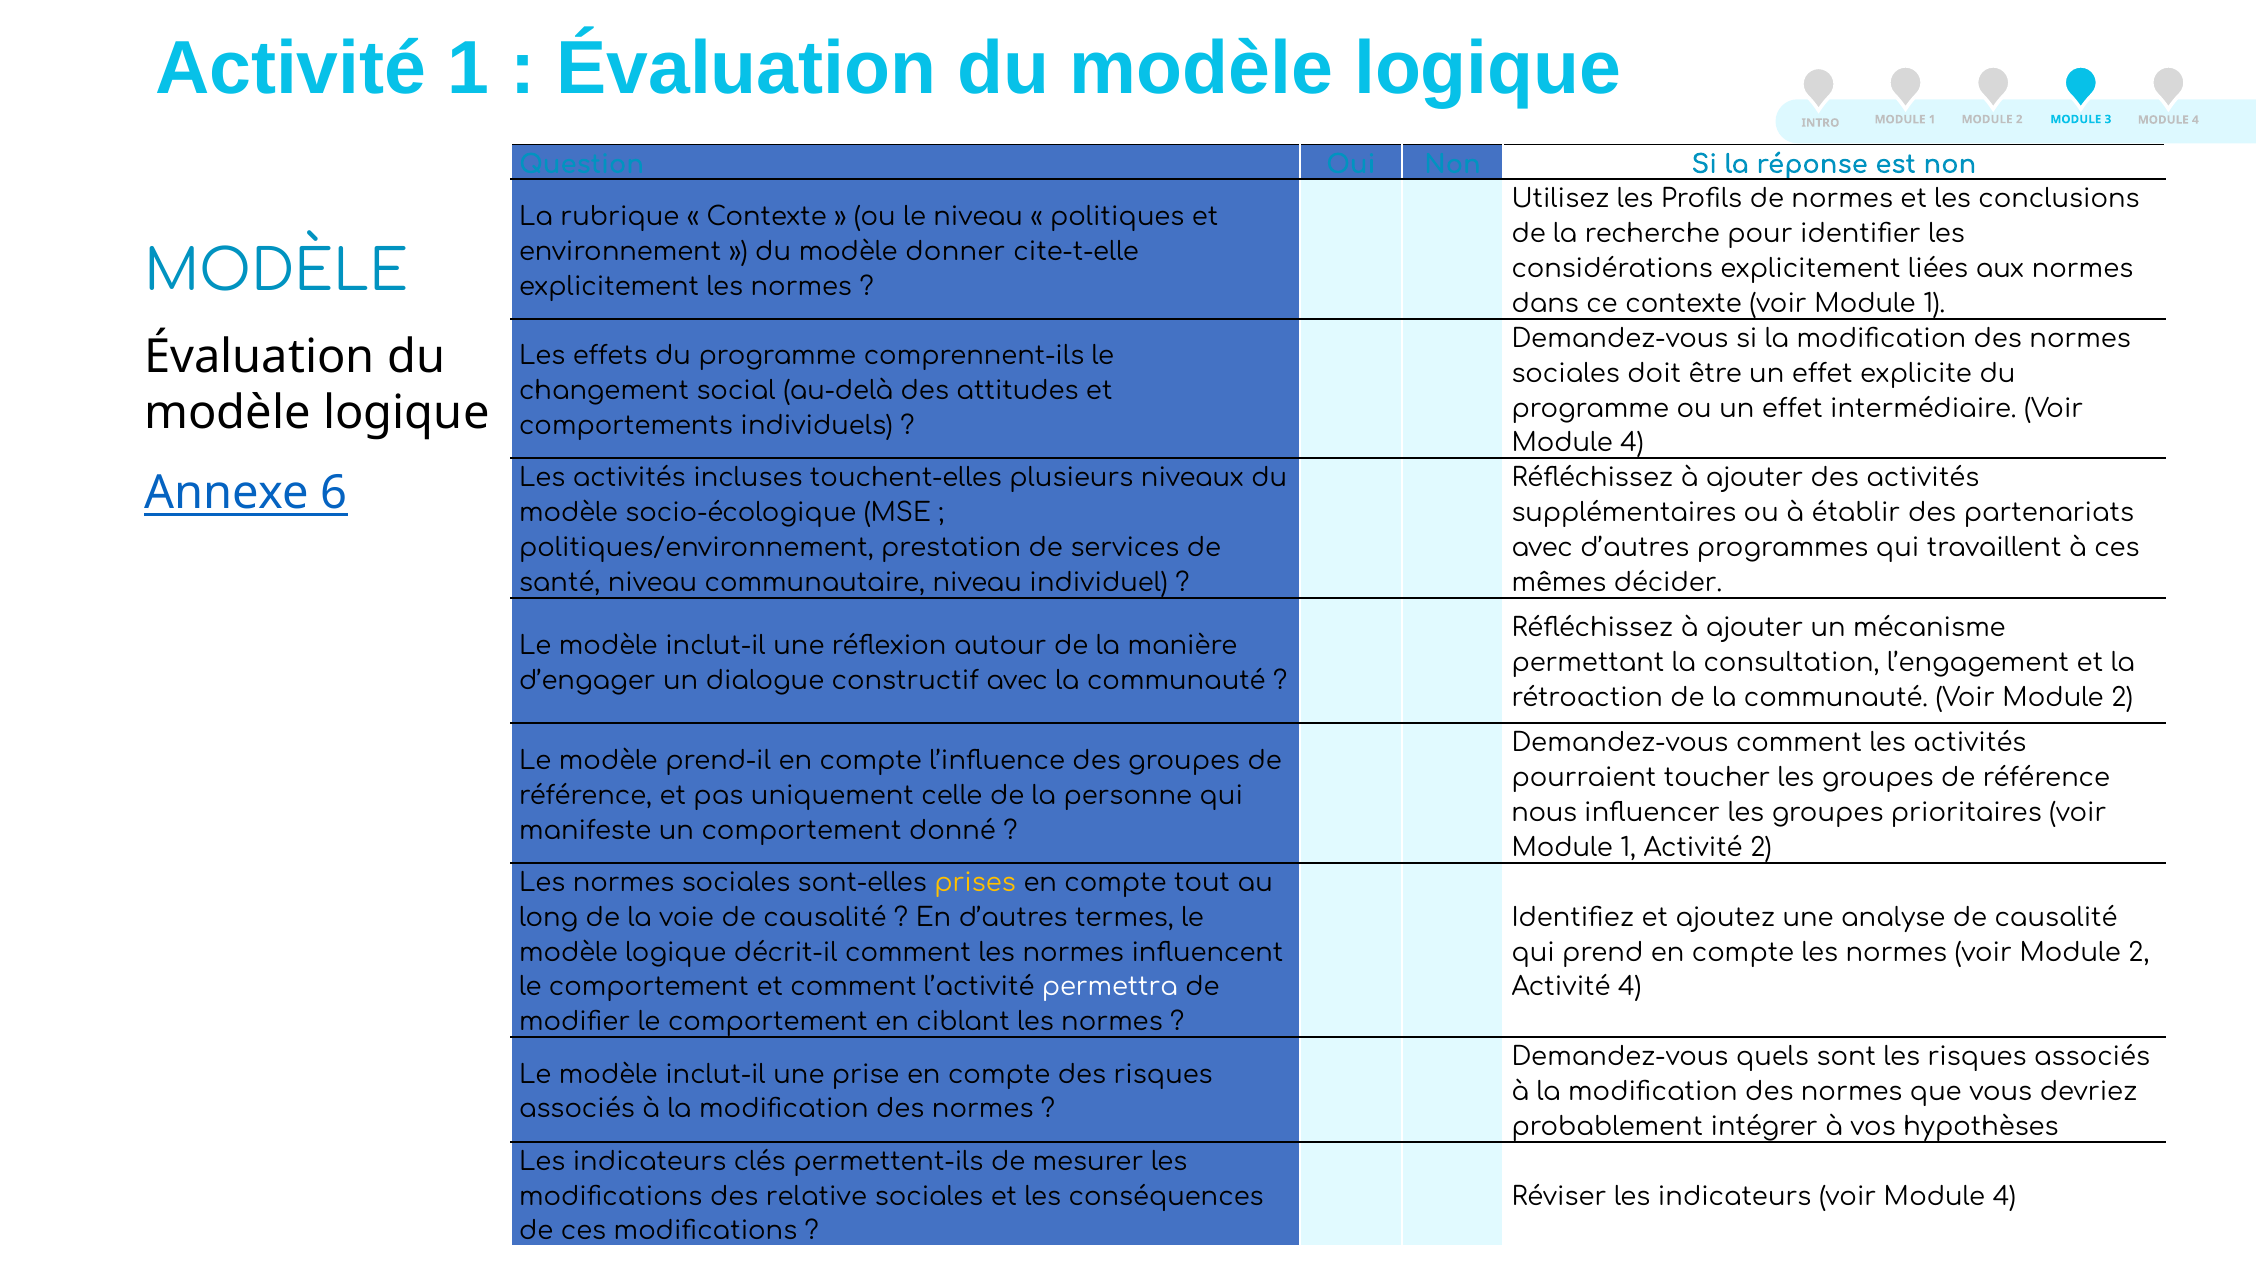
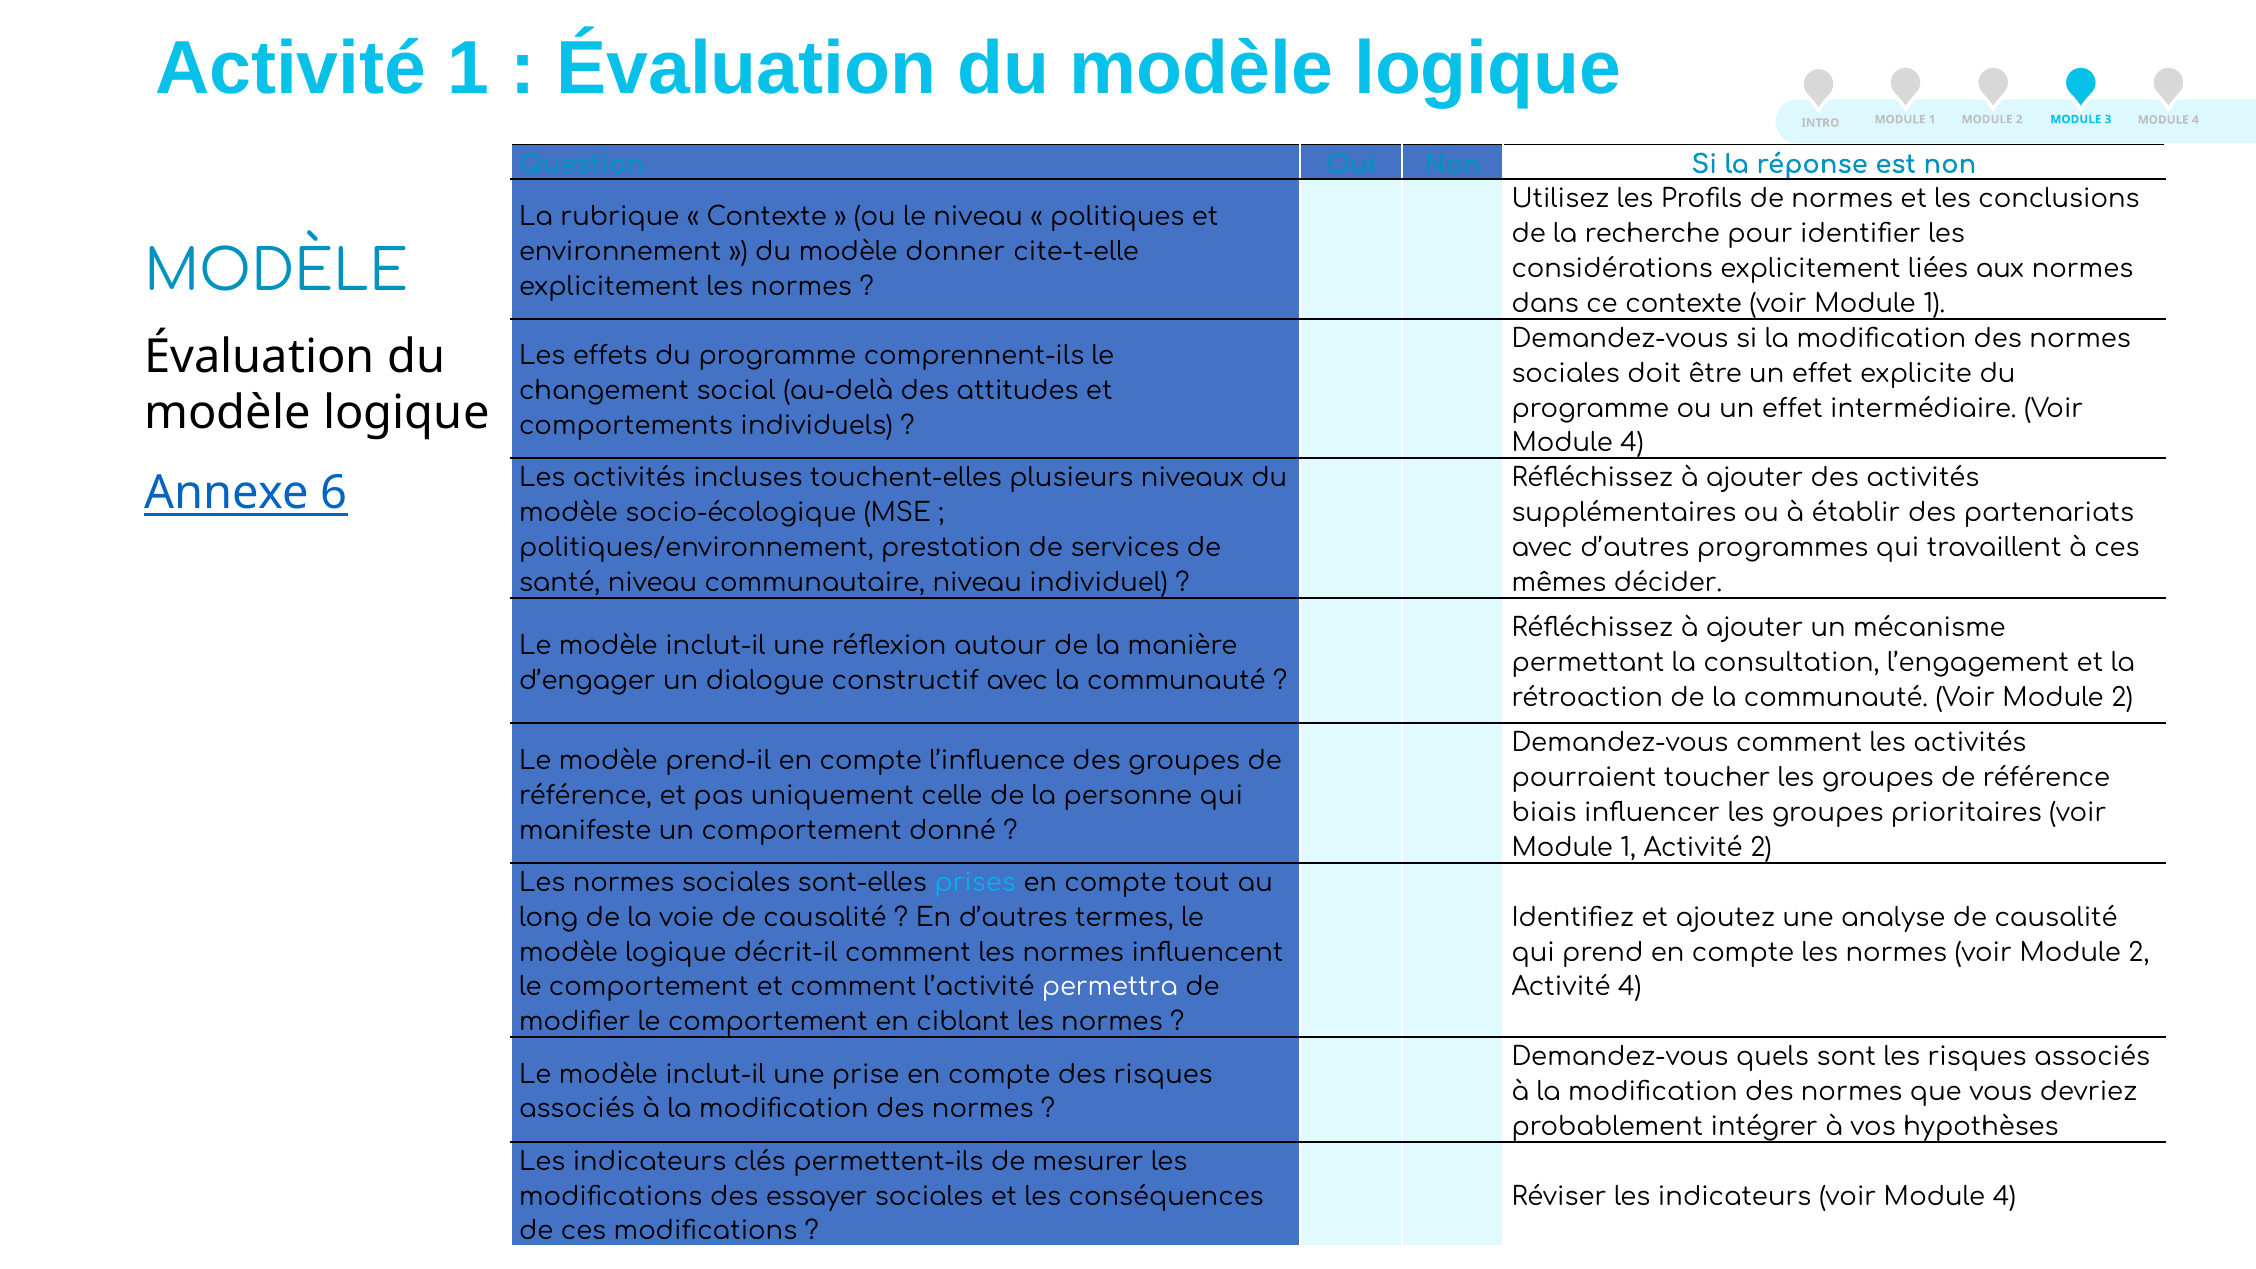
nous: nous -> biais
prises colour: yellow -> light blue
relative: relative -> essayer
